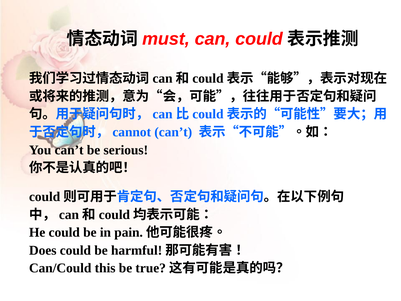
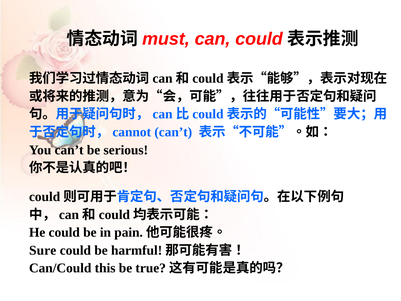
Does: Does -> Sure
